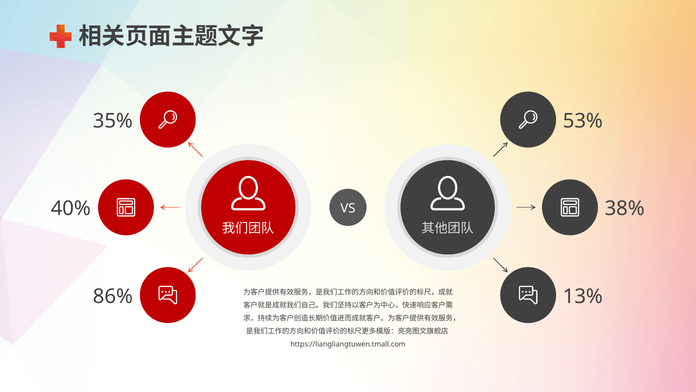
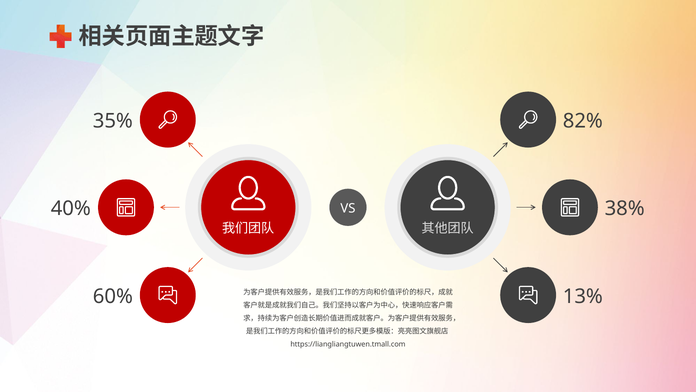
53%: 53% -> 82%
86%: 86% -> 60%
